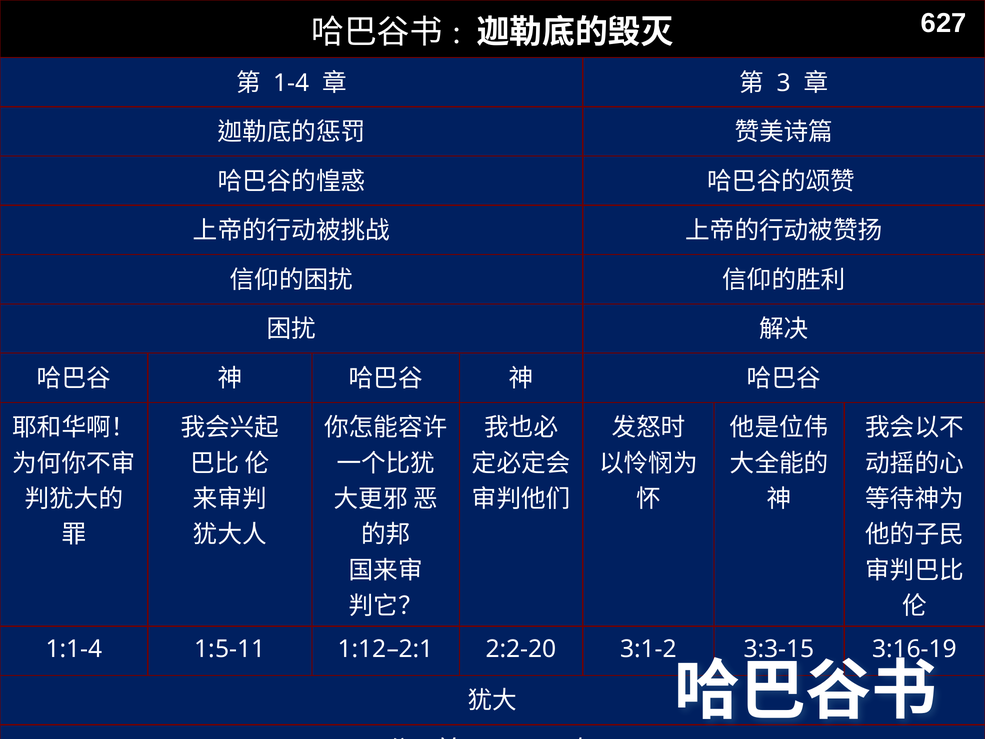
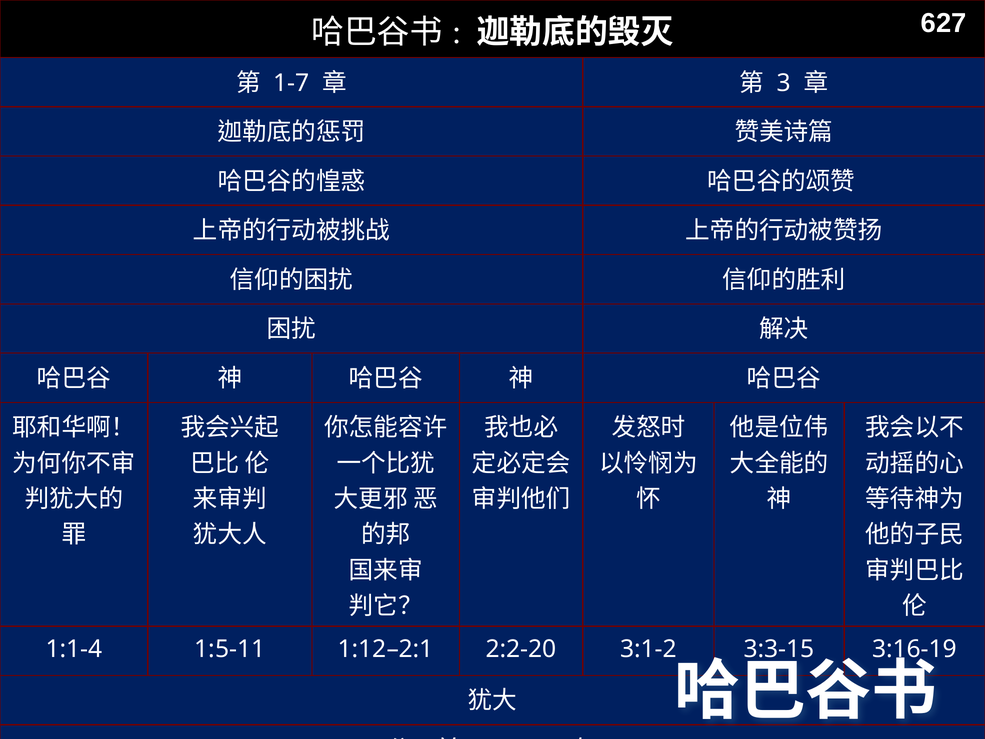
1-4: 1-4 -> 1-7
